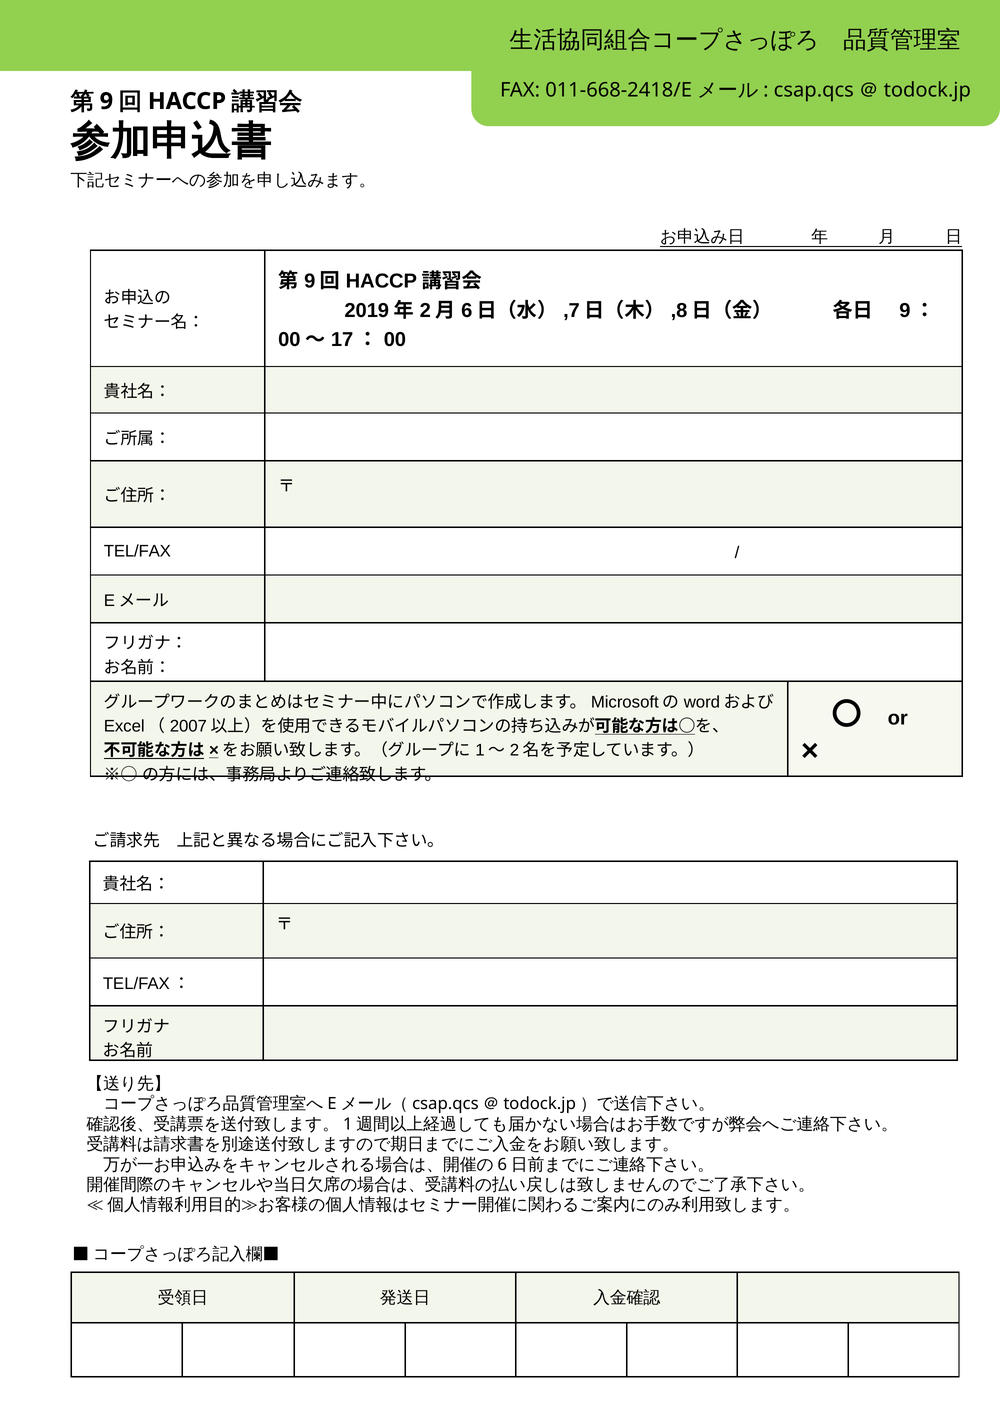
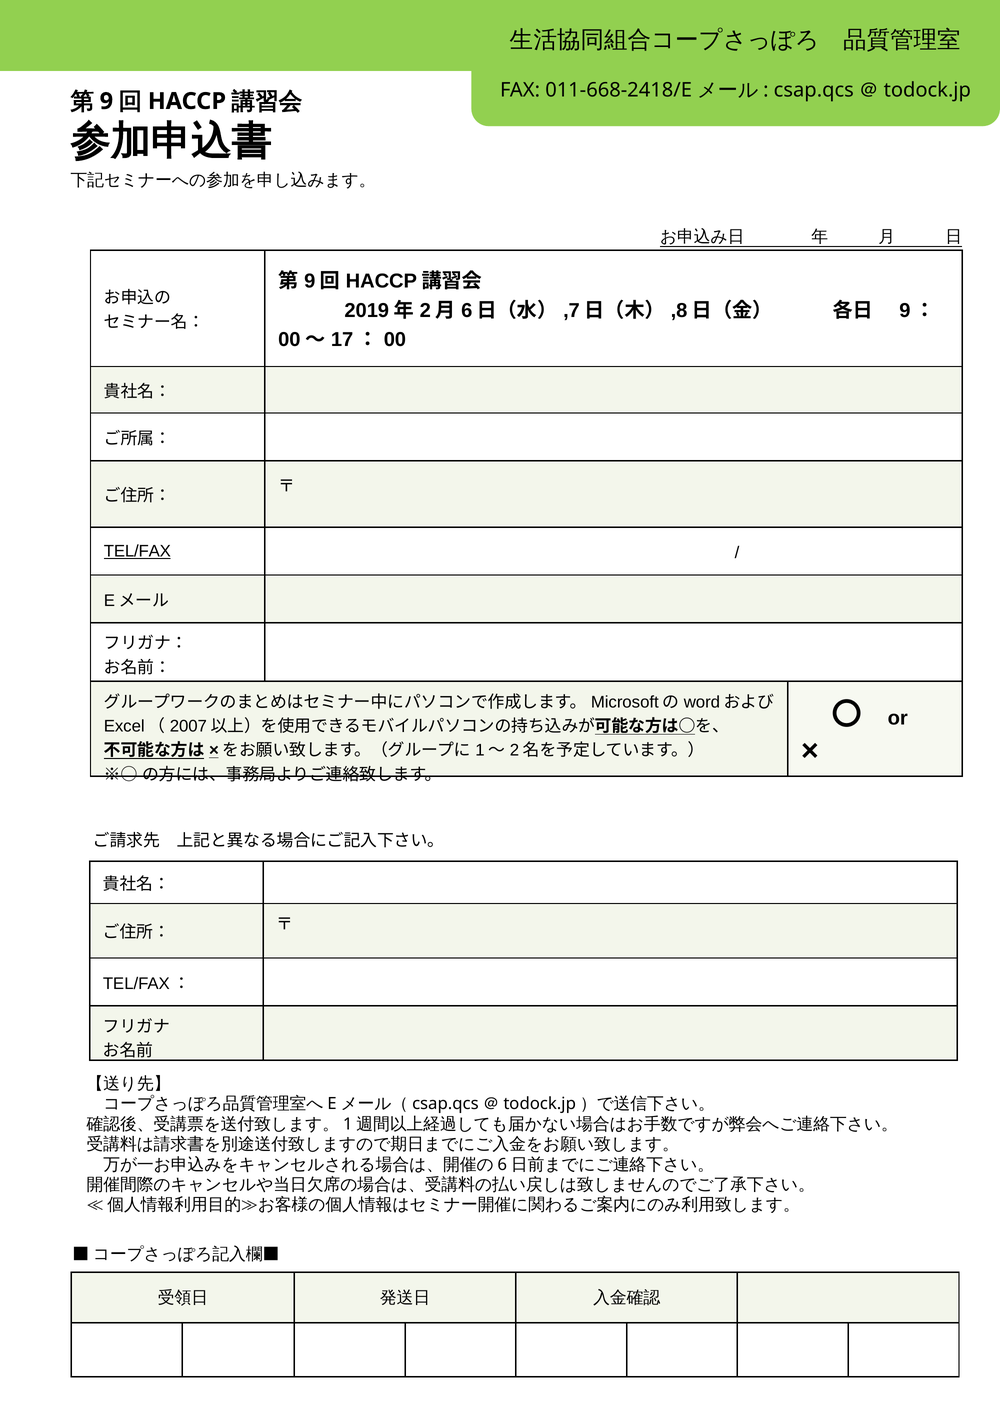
TEL/FAX underline: none -> present
